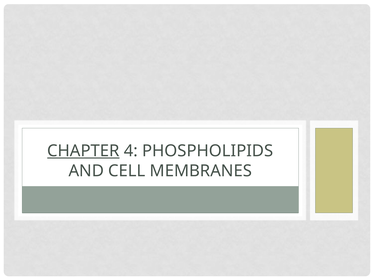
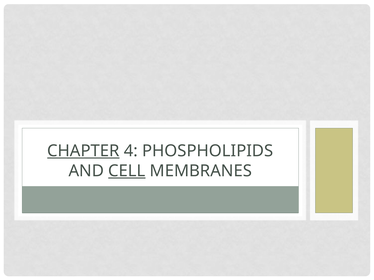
CELL underline: none -> present
